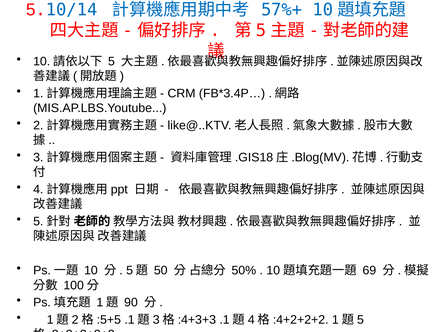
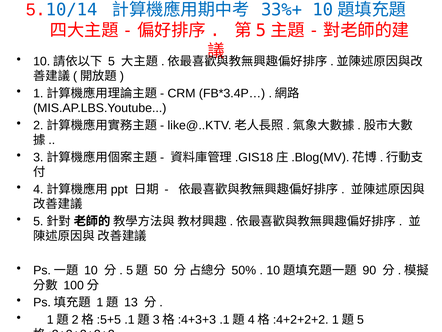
57%+: 57%+ -> 33%+
69: 69 -> 90
90: 90 -> 13
